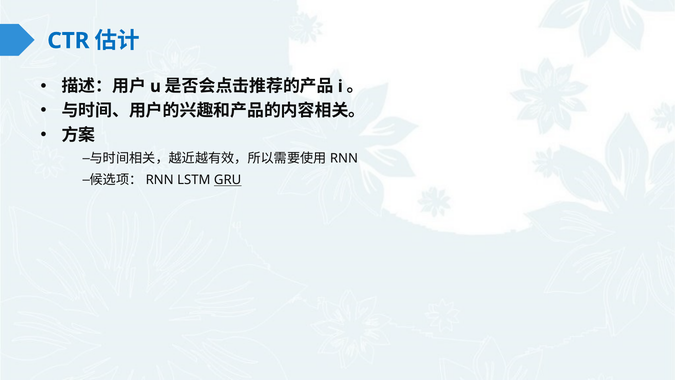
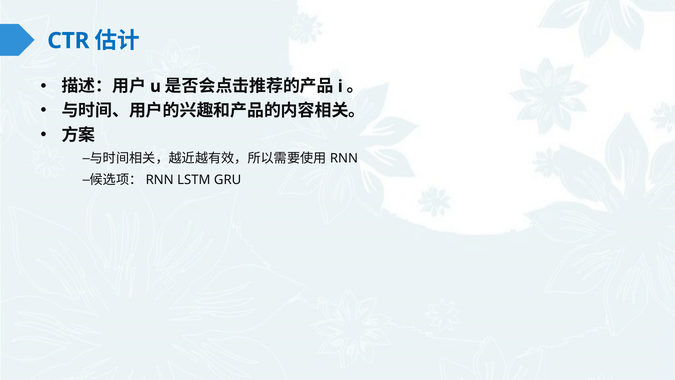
GRU underline: present -> none
